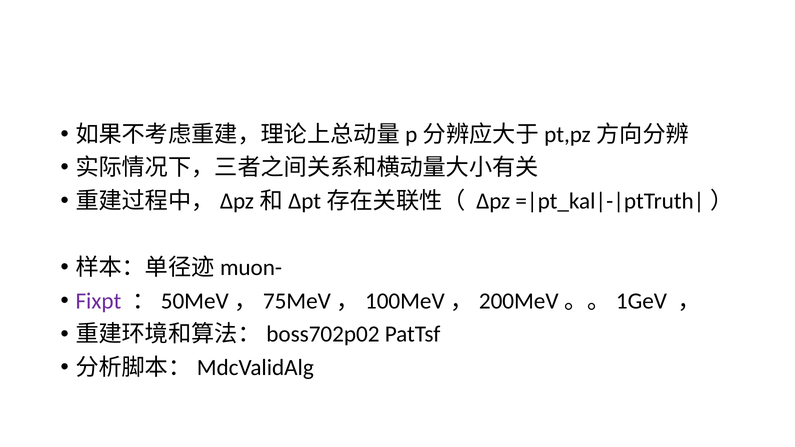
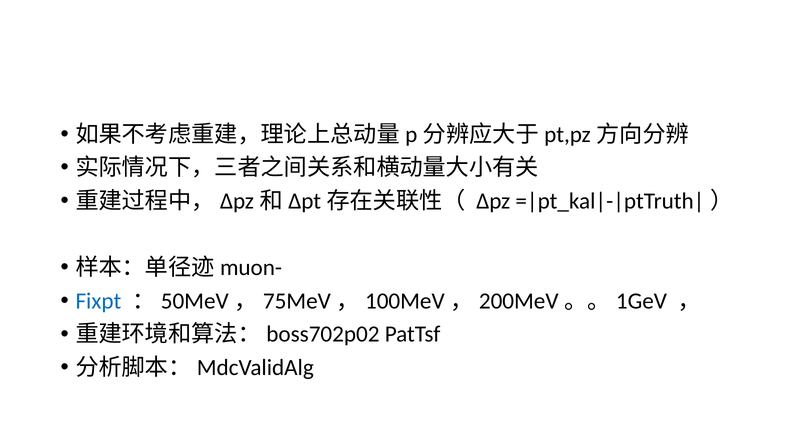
Fixpt colour: purple -> blue
